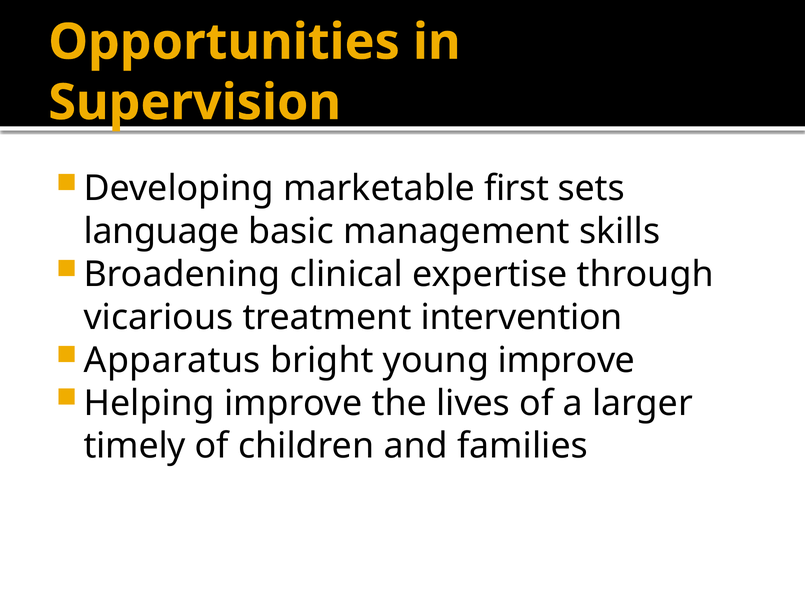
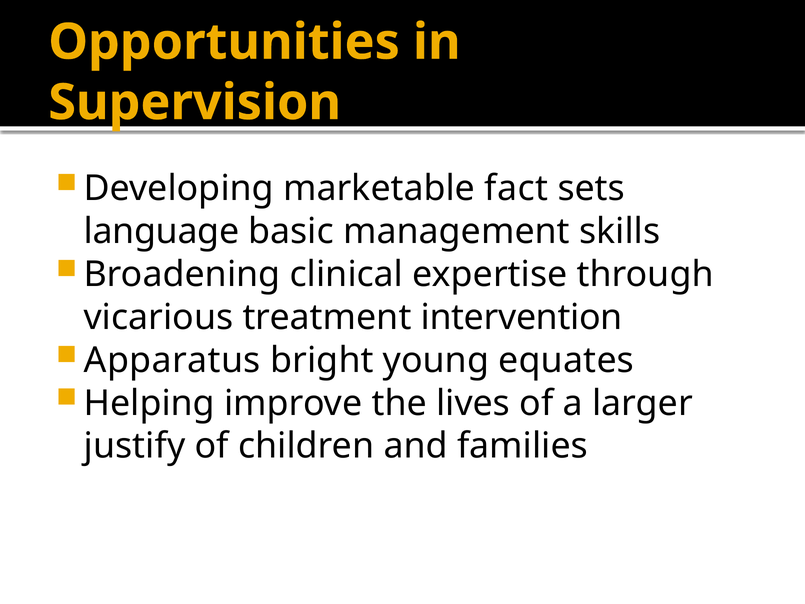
first: first -> fact
young improve: improve -> equates
timely: timely -> justify
